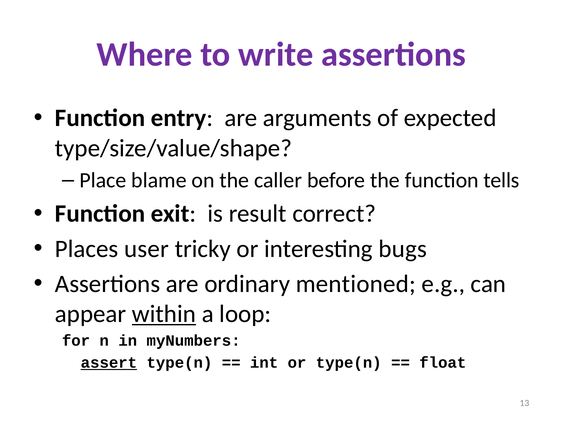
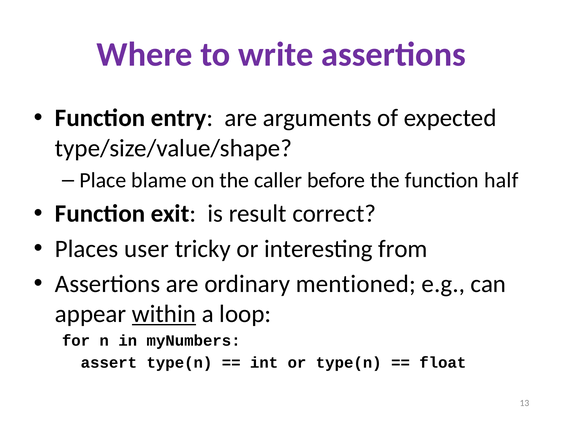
tells: tells -> half
bugs: bugs -> from
assert underline: present -> none
